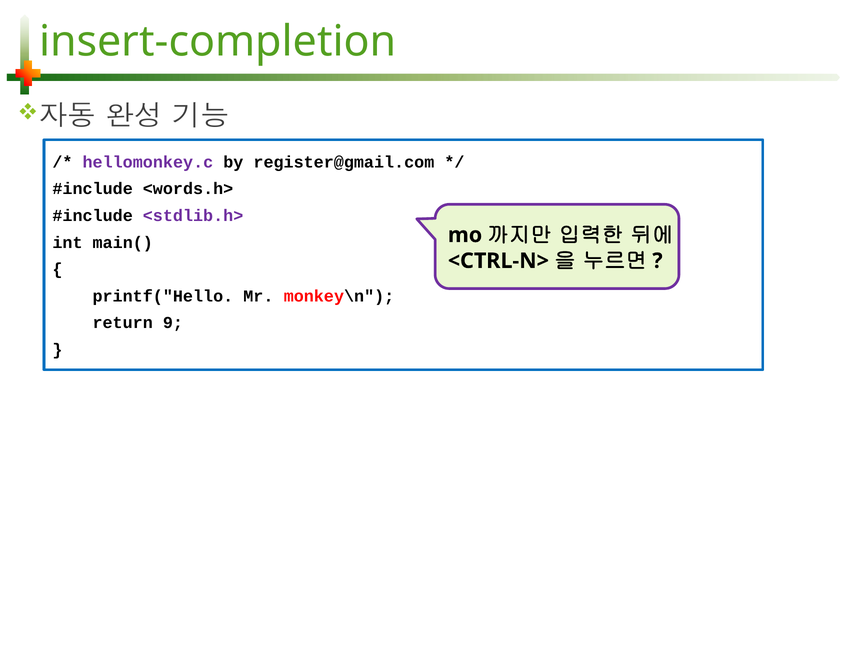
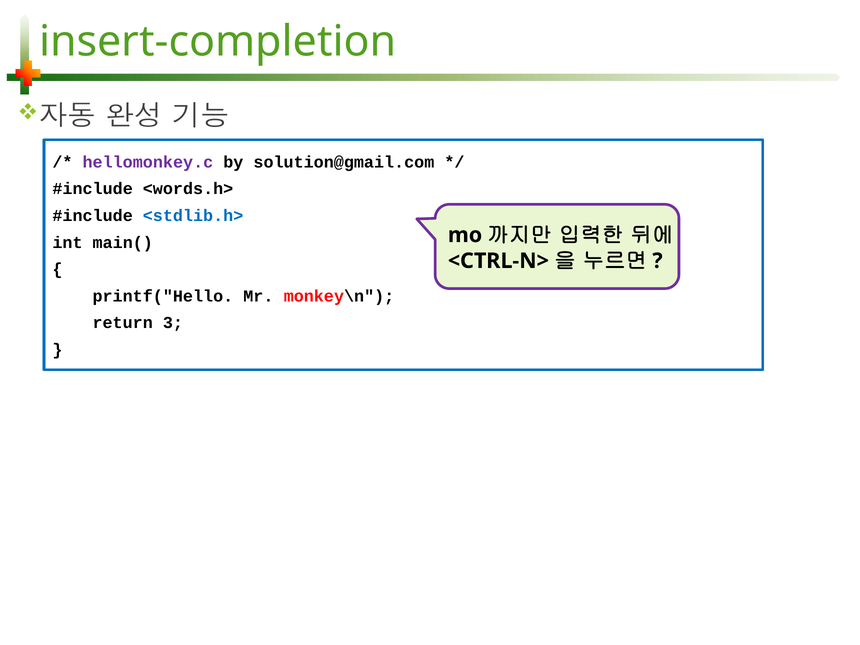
register@gmail.com: register@gmail.com -> solution@gmail.com
<stdlib.h> colour: purple -> blue
9: 9 -> 3
